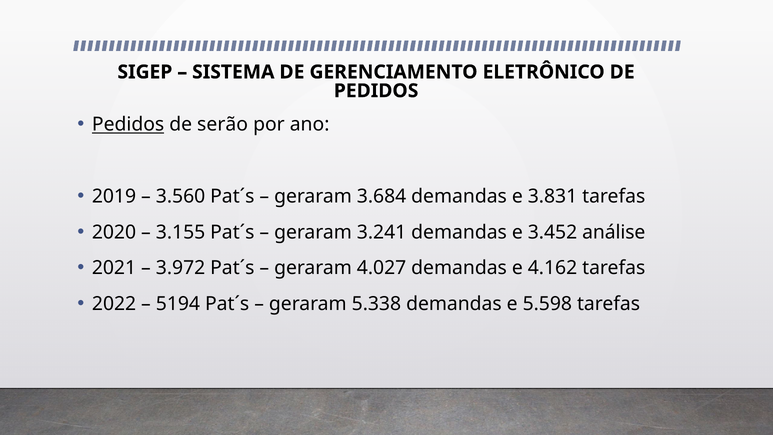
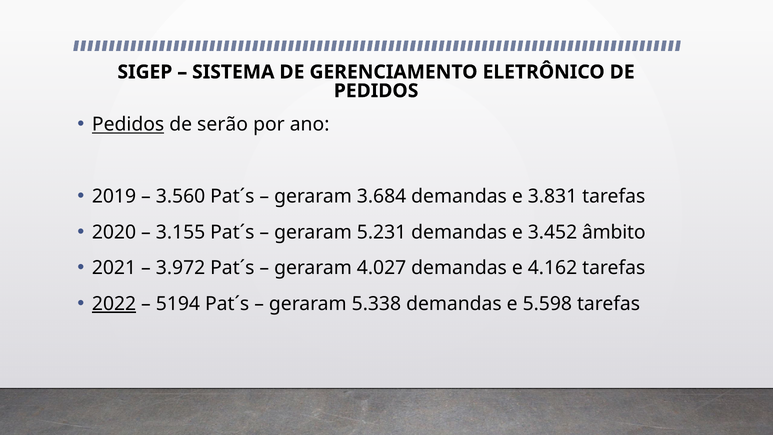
3.241: 3.241 -> 5.231
análise: análise -> âmbito
2022 underline: none -> present
